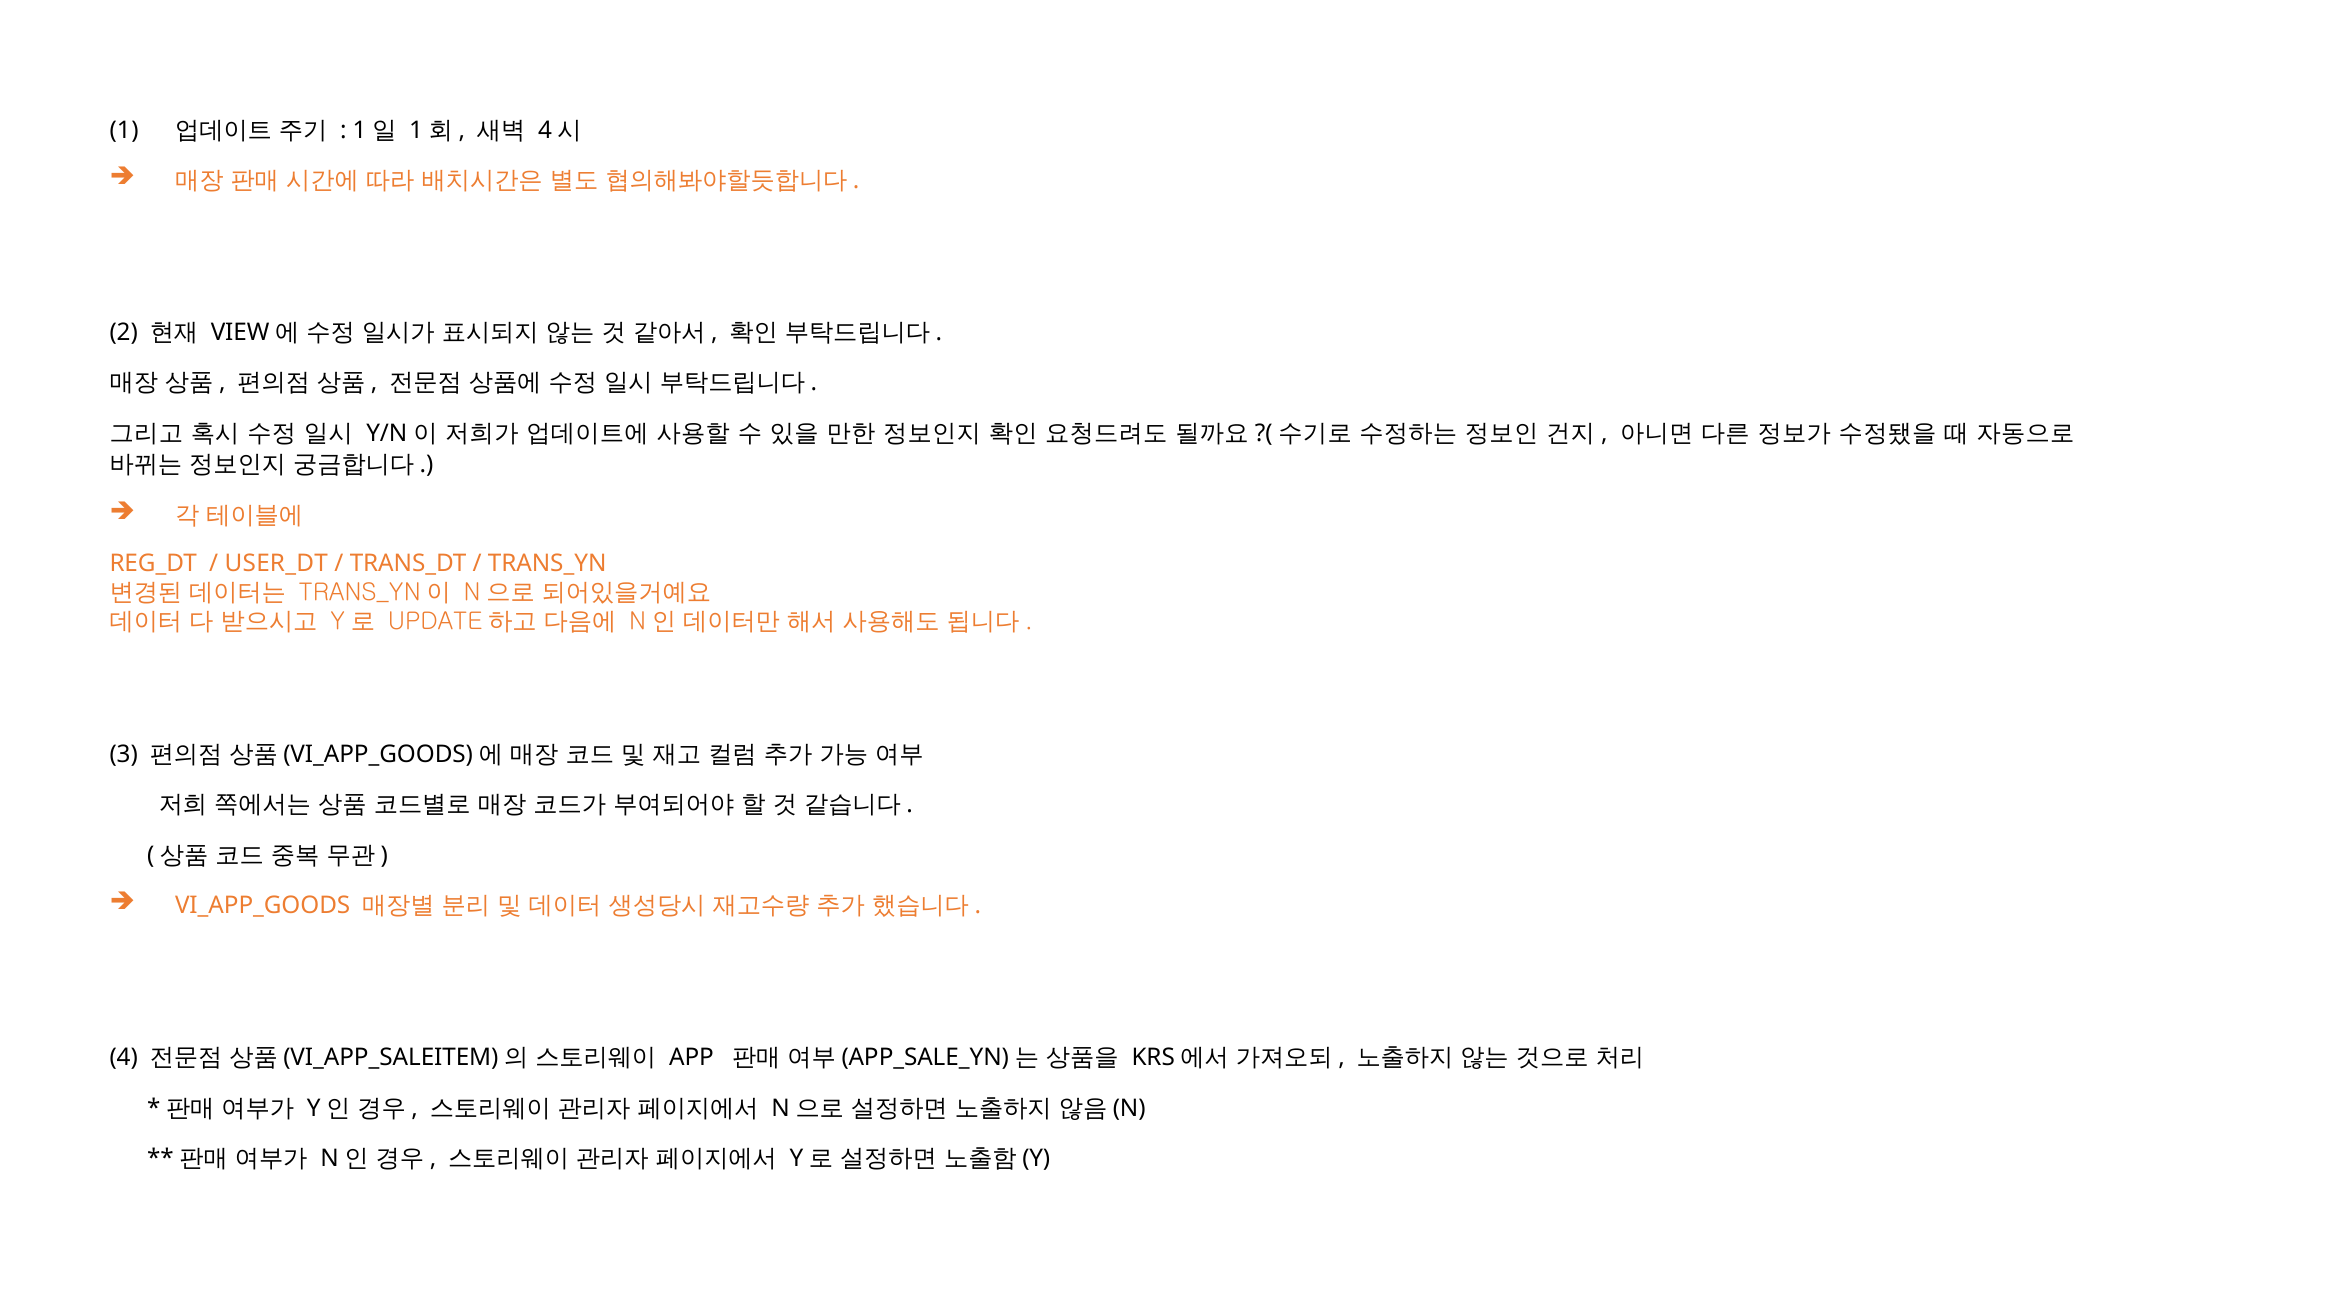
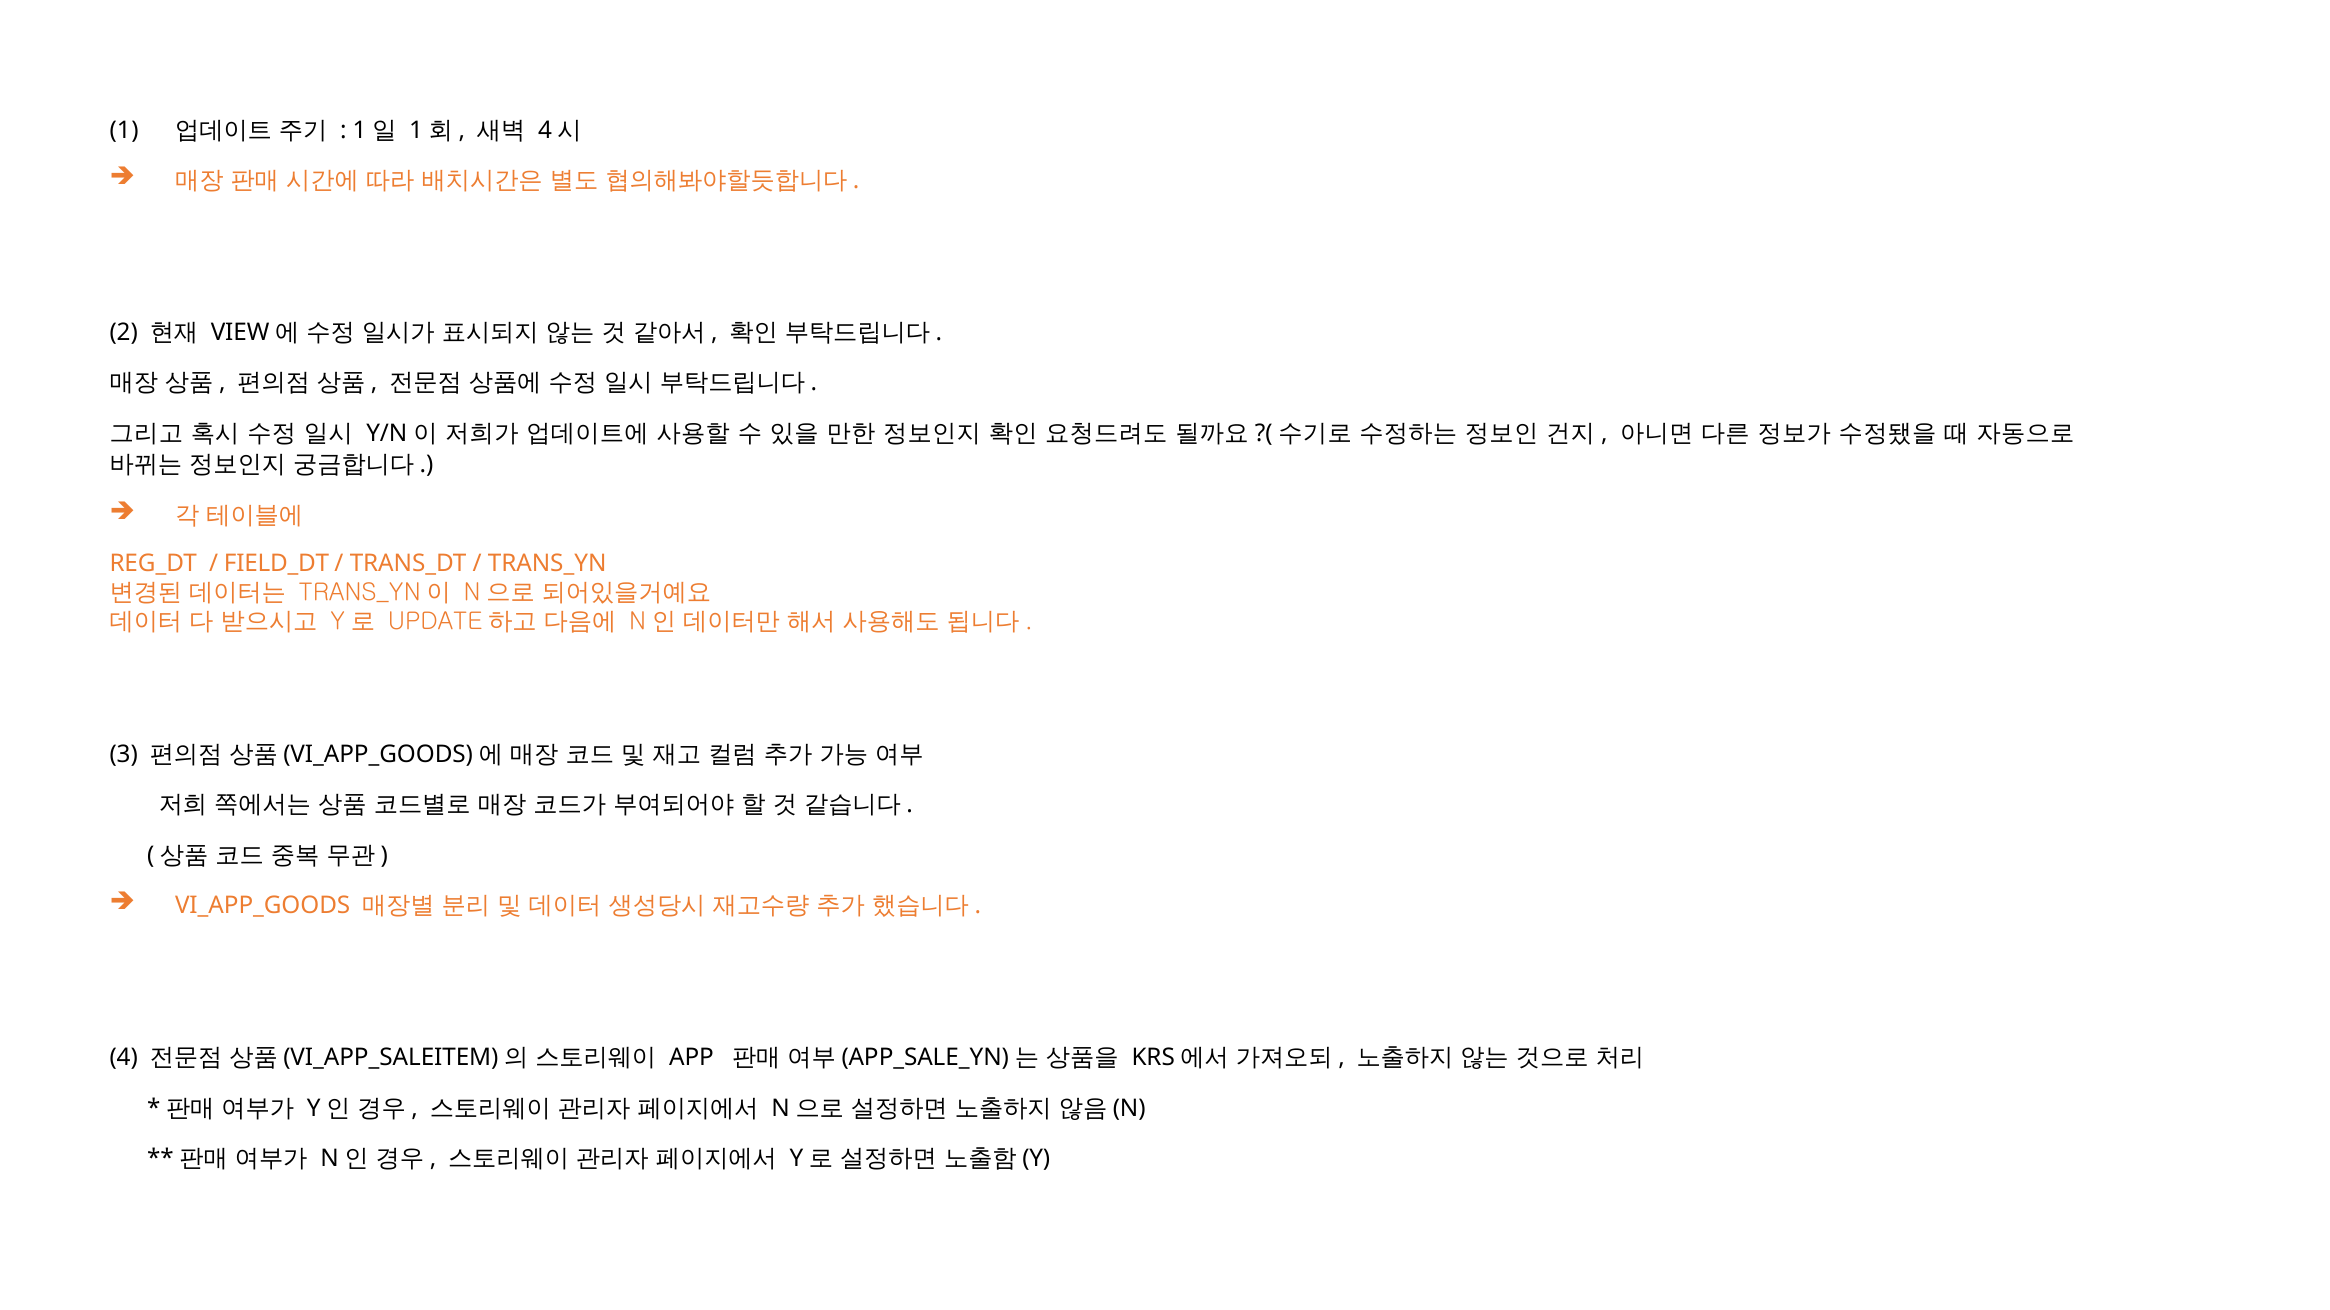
USER_DT: USER_DT -> FIELD_DT
